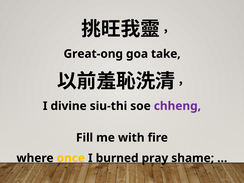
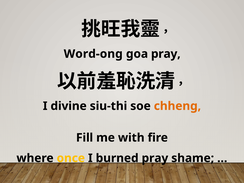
Great-ong: Great-ong -> Word-ong
goa take: take -> pray
chheng colour: purple -> orange
